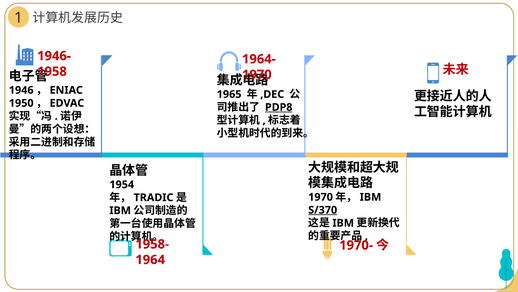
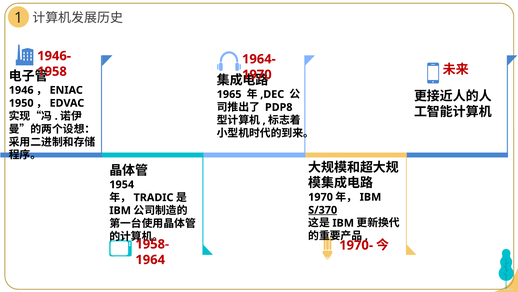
PDP8 underline: present -> none
